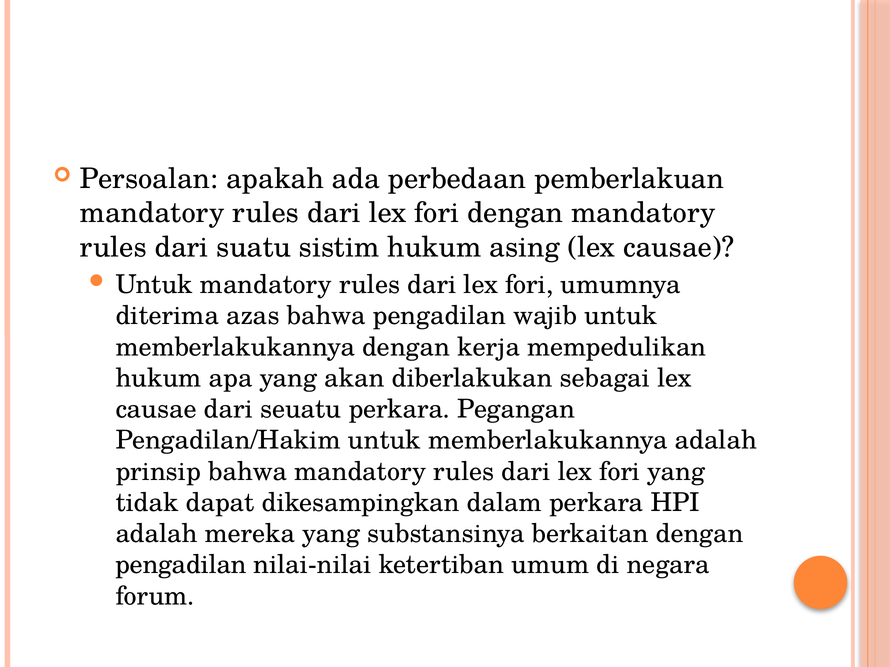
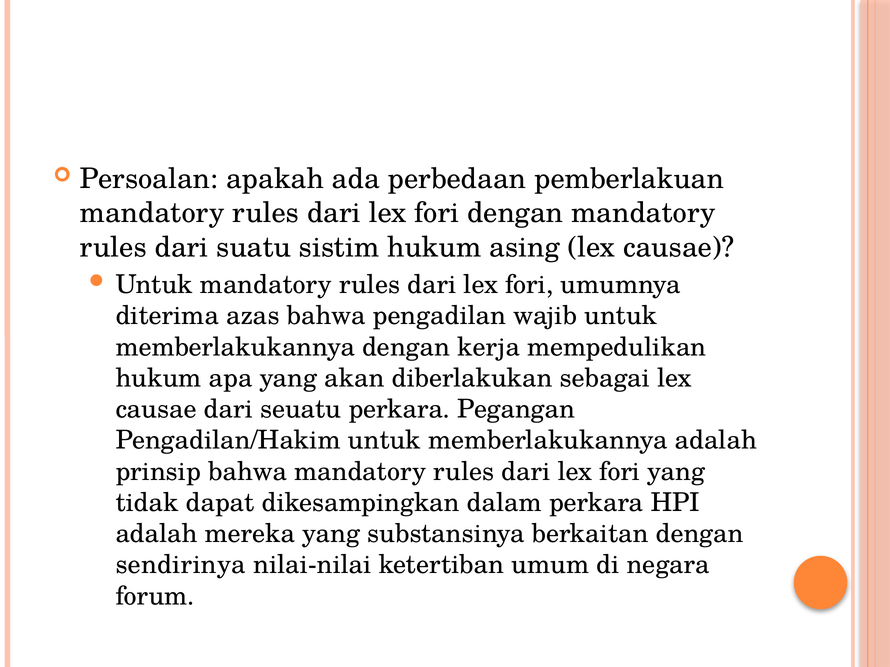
pengadilan at (181, 565): pengadilan -> sendirinya
